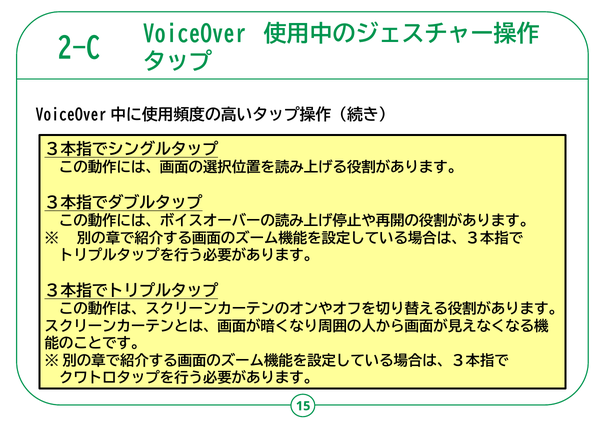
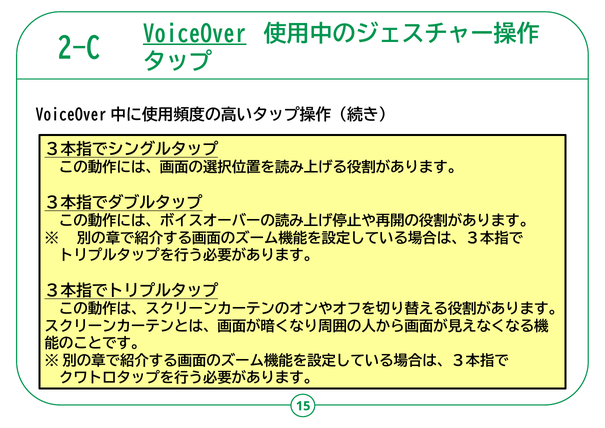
VoiceOver underline: none -> present
